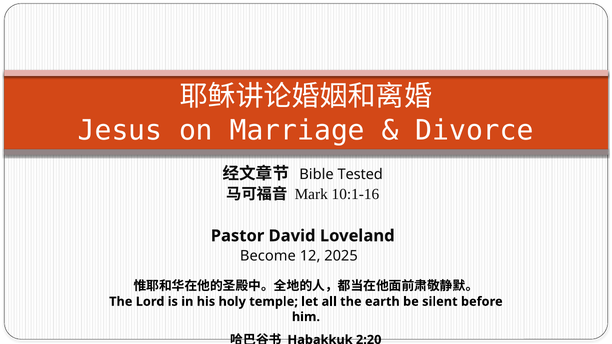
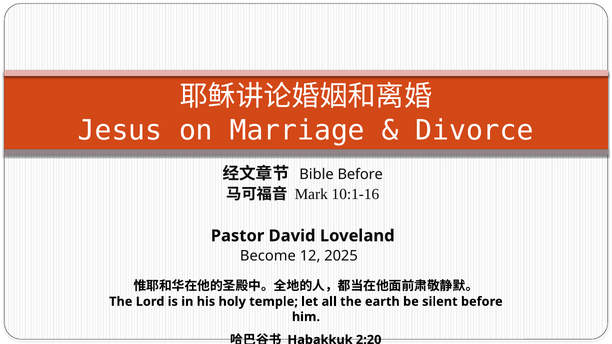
Bible Tested: Tested -> Before
